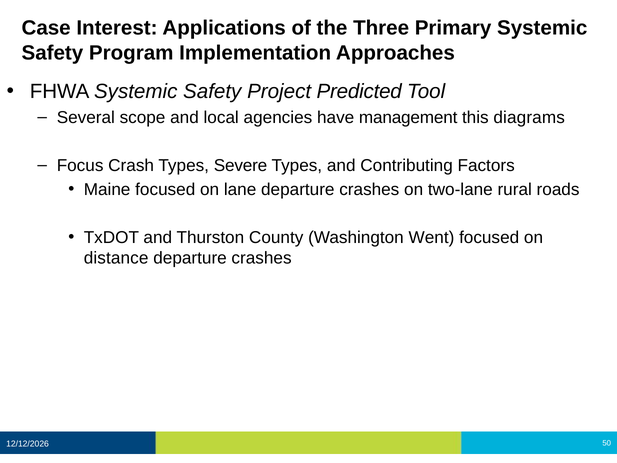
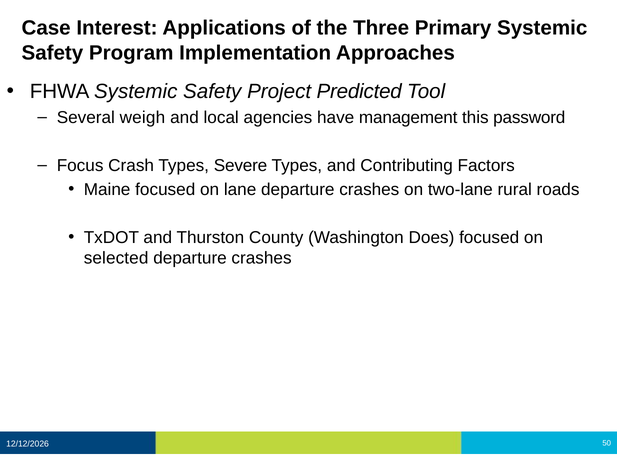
scope: scope -> weigh
diagrams: diagrams -> password
Went: Went -> Does
distance: distance -> selected
